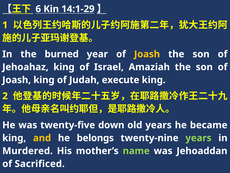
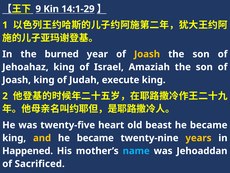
6: 6 -> 9
down: down -> heart
old years: years -> beast
belongs at (95, 138): belongs -> became
years at (198, 138) colour: light green -> yellow
Murdered: Murdered -> Happened
name colour: light green -> light blue
